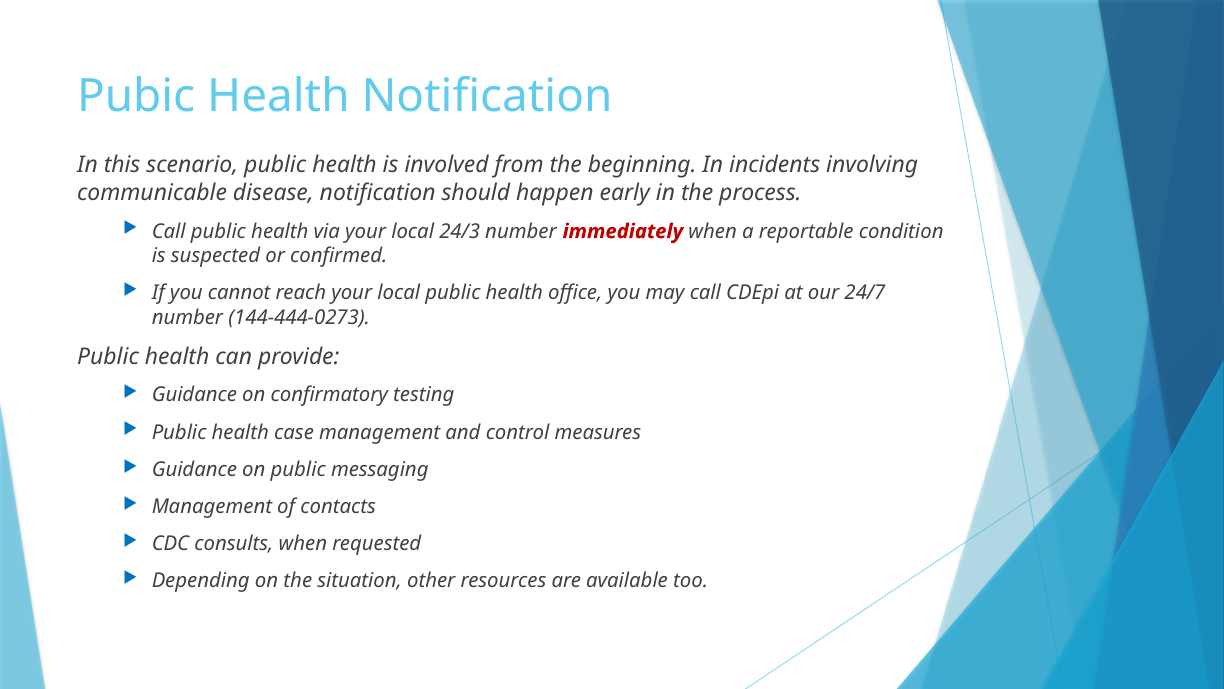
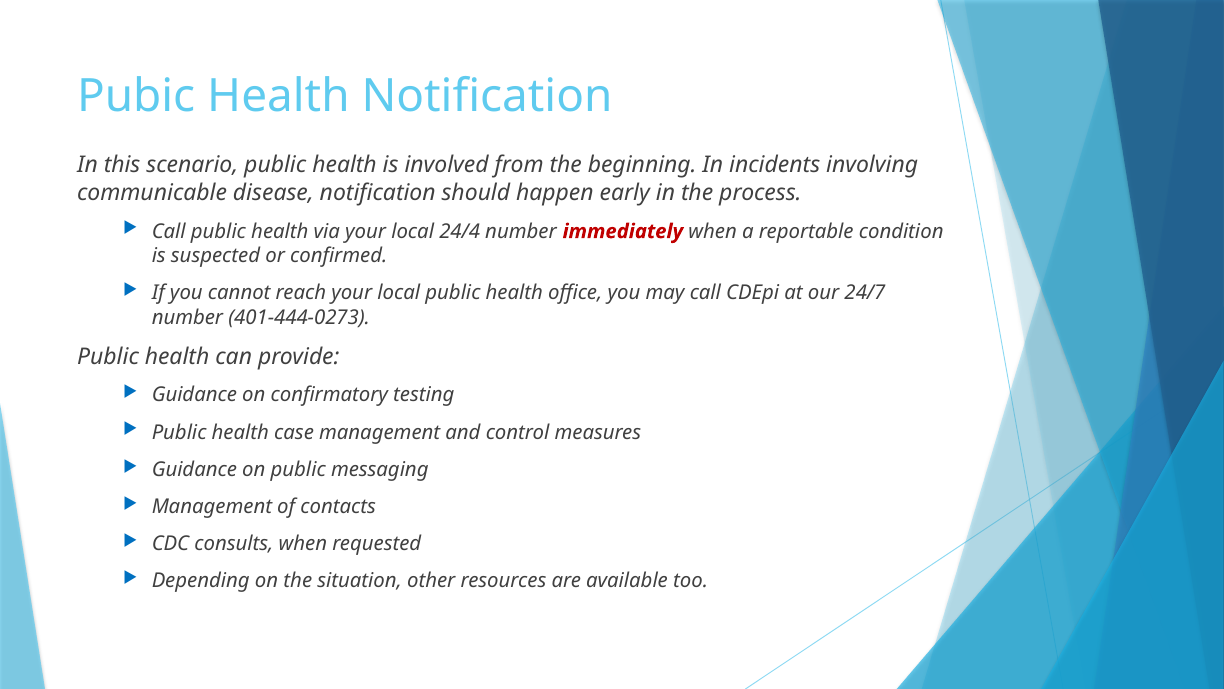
24/3: 24/3 -> 24/4
144-444-0273: 144-444-0273 -> 401-444-0273
